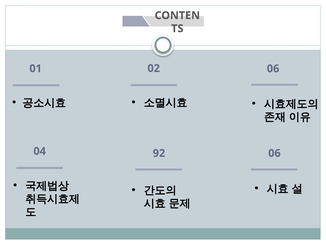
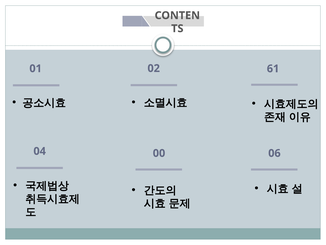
02 06: 06 -> 61
92: 92 -> 00
